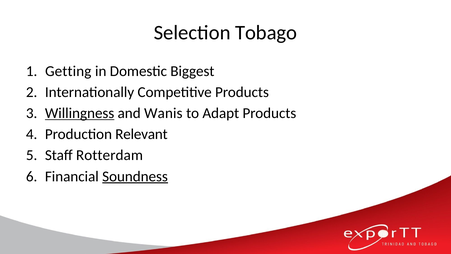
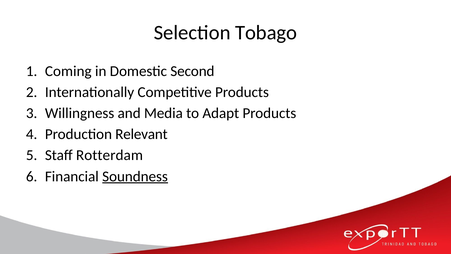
Getting: Getting -> Coming
Biggest: Biggest -> Second
Willingness underline: present -> none
Wanis: Wanis -> Media
